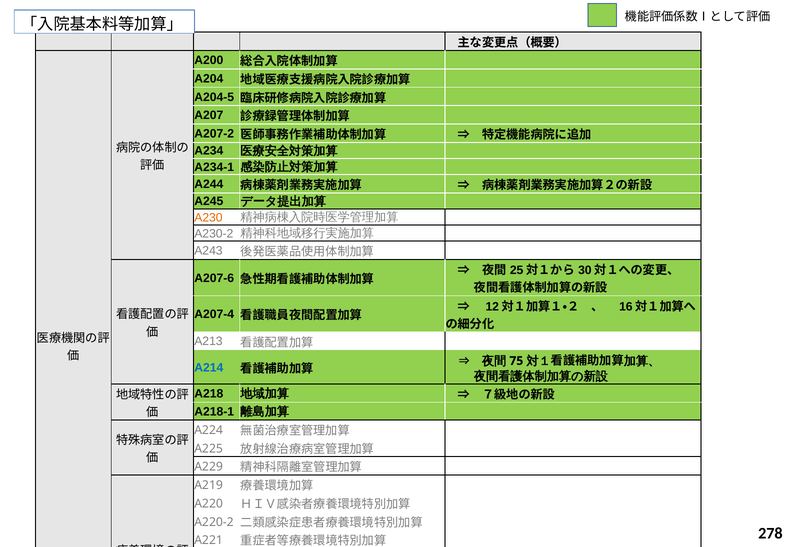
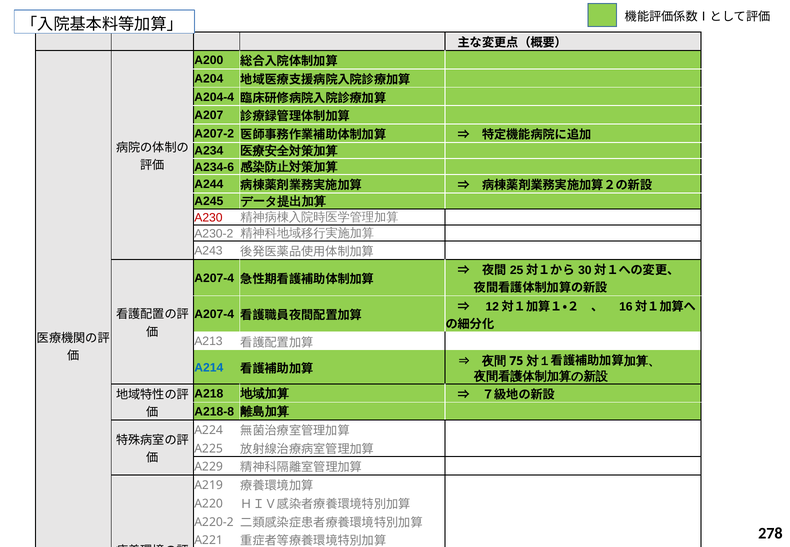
A204-5: A204-5 -> A204-4
A234-1: A234-1 -> A234-6
A230 colour: orange -> red
A207-6 at (214, 278): A207-6 -> A207-4
A218-1: A218-1 -> A218-8
